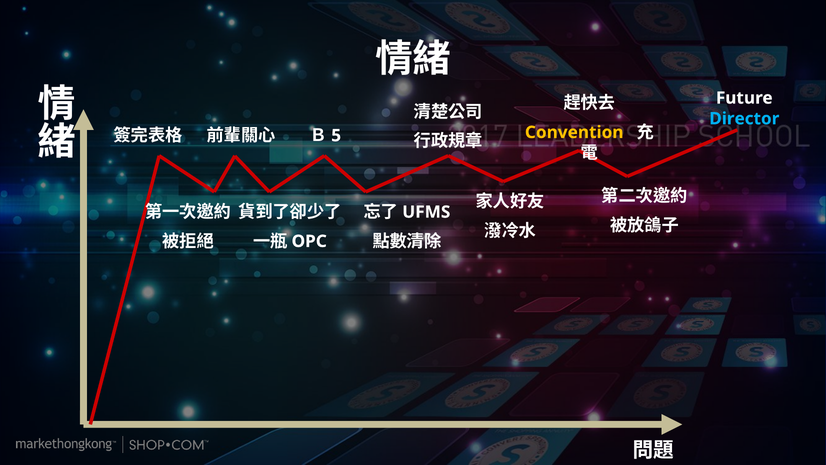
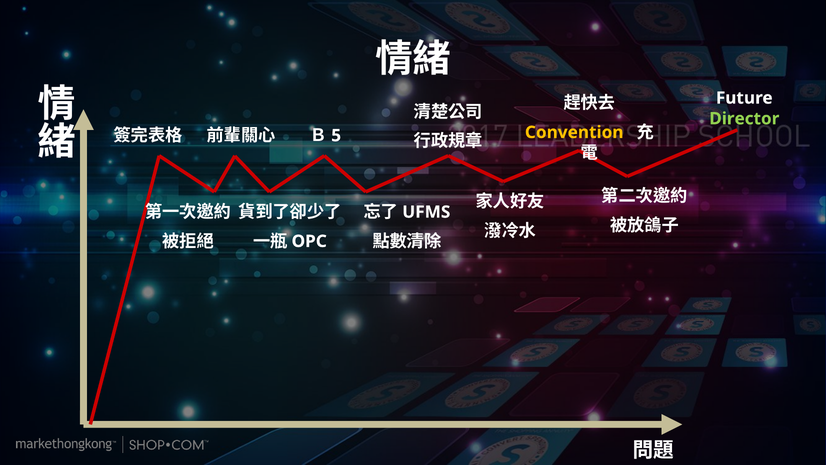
Director colour: light blue -> light green
